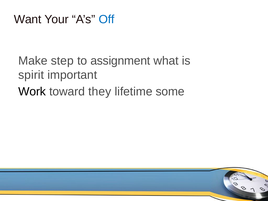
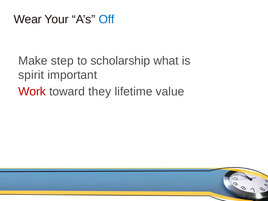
Want: Want -> Wear
assignment: assignment -> scholarship
Work colour: black -> red
some: some -> value
